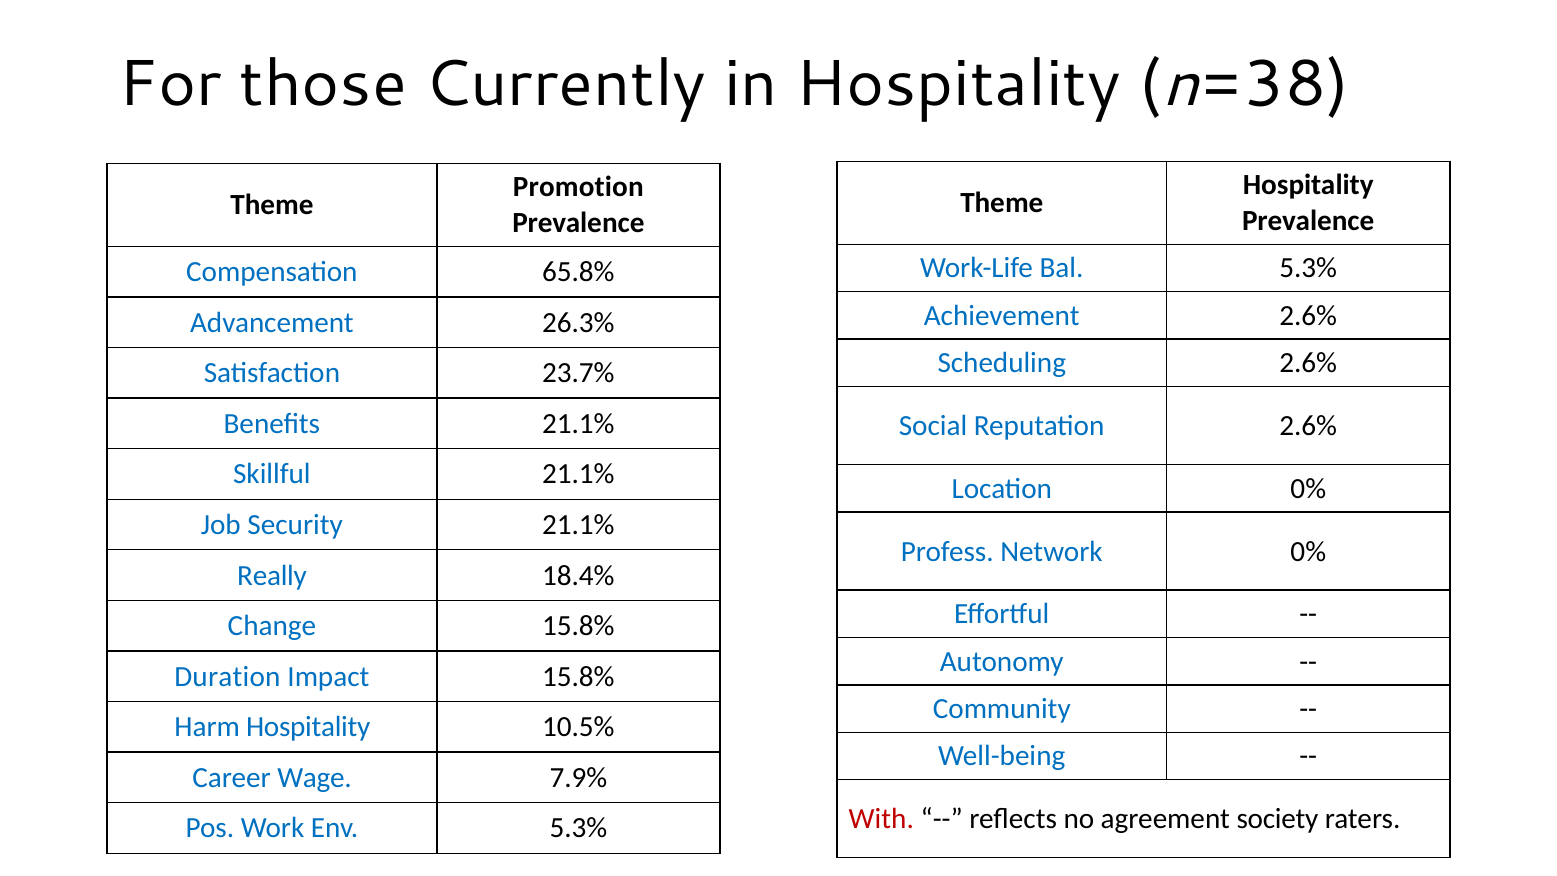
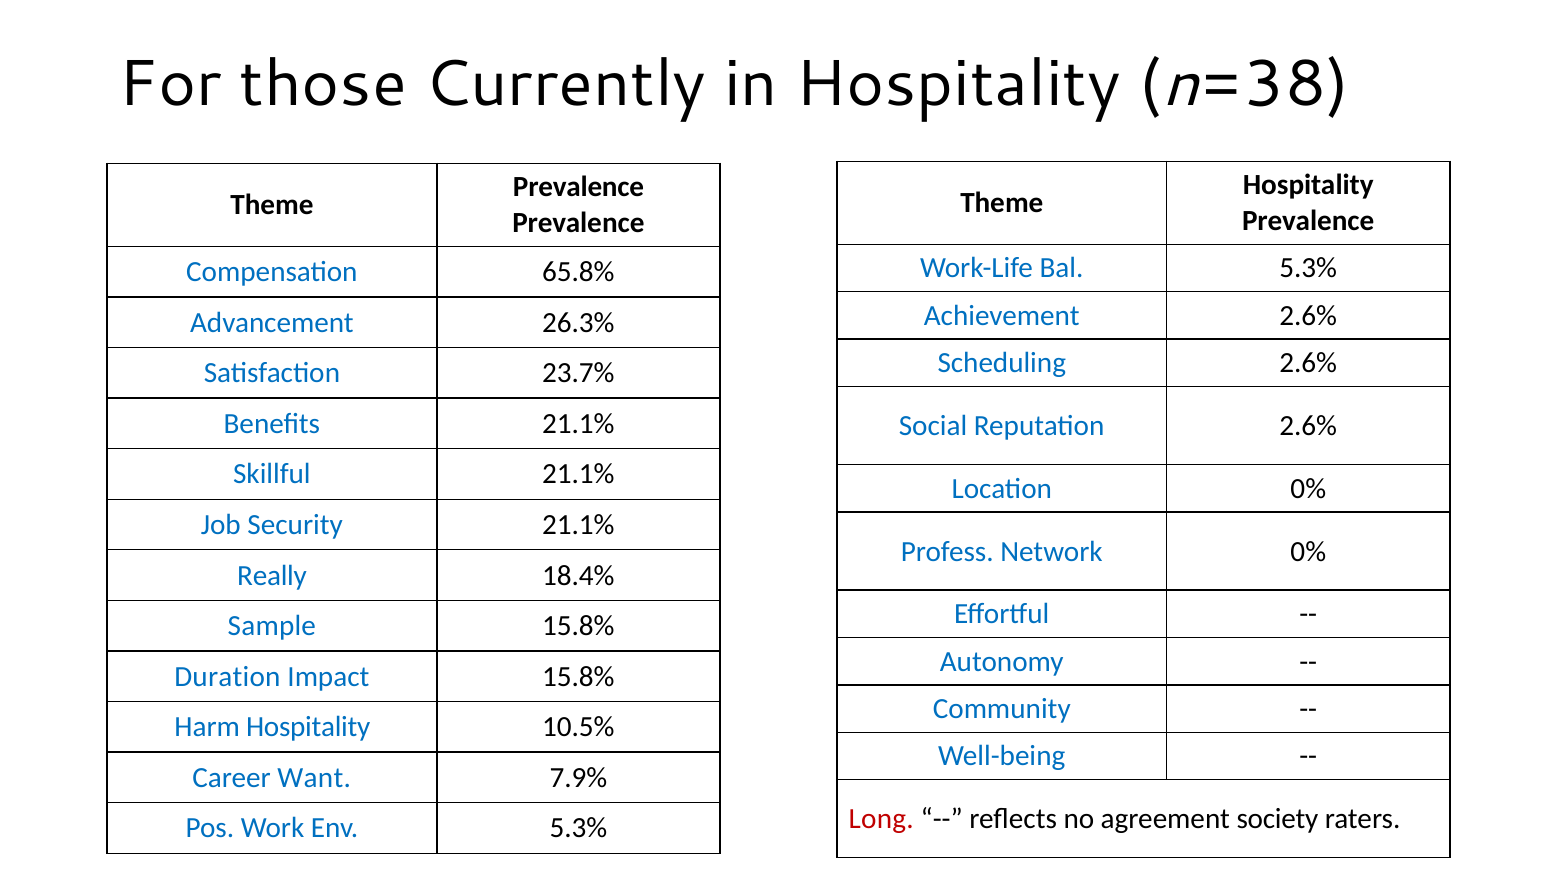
Promotion at (578, 187): Promotion -> Prevalence
Change: Change -> Sample
Wage: Wage -> Want
With: With -> Long
